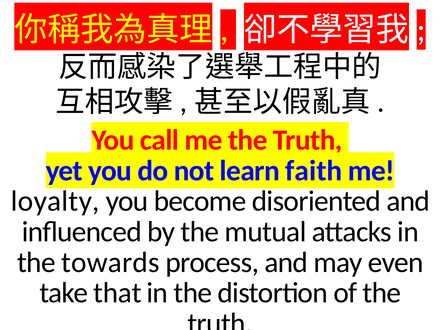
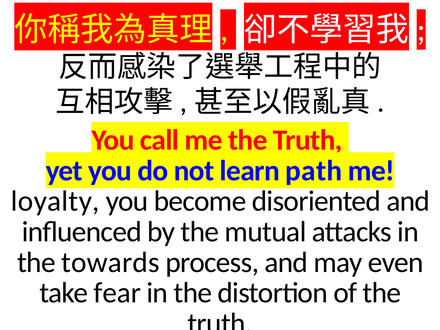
faith: faith -> path
that: that -> fear
